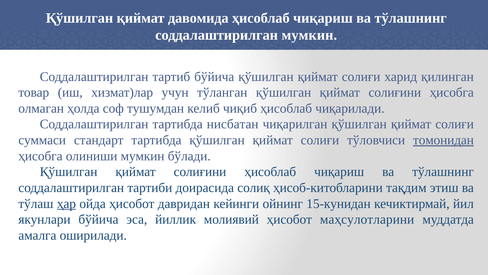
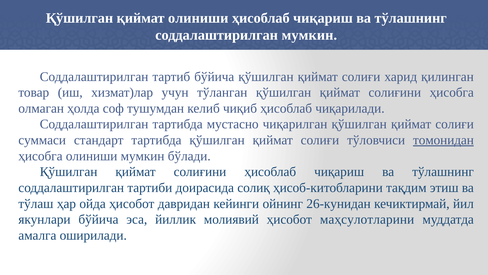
қиймат давомида: давомида -> олиниши
нисбатан: нисбатан -> мустасно
ҳар underline: present -> none
15-кунидан: 15-кунидан -> 26-кунидан
